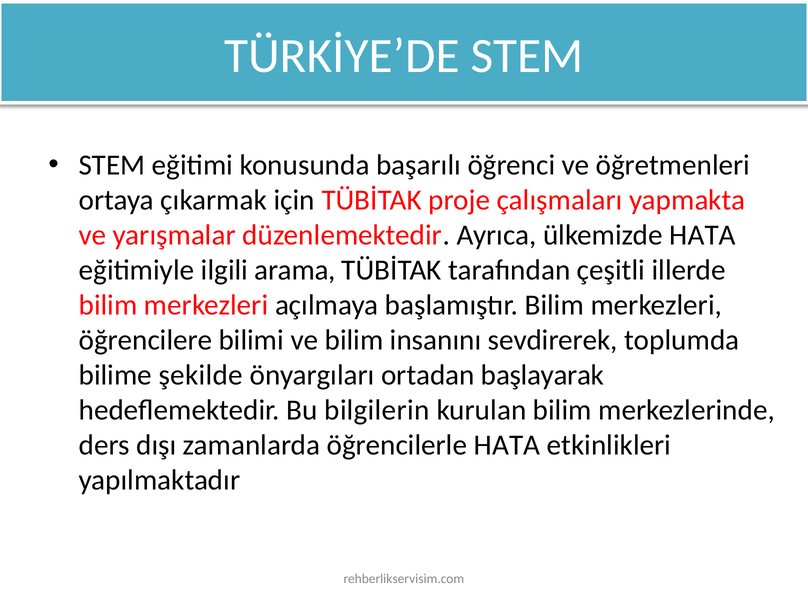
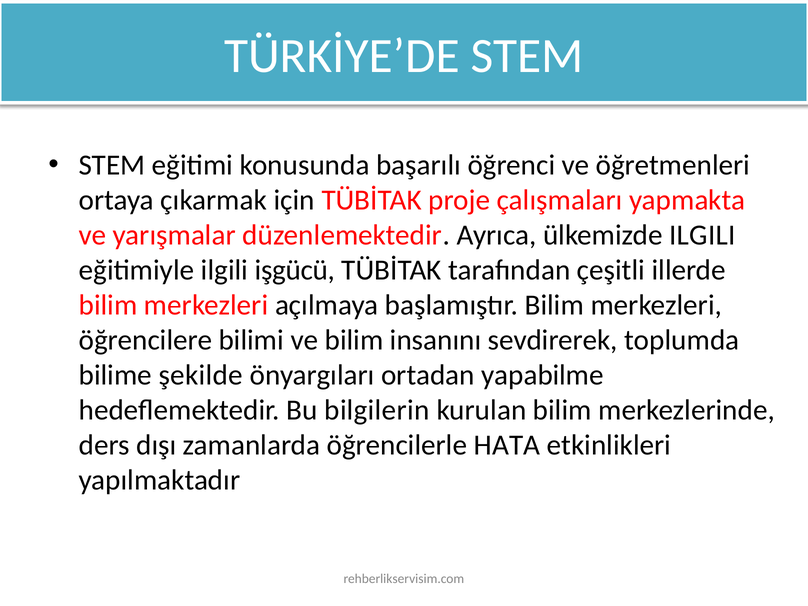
ülkemizde HATA: HATA -> ILGILI
arama: arama -> işgücü
başlayarak: başlayarak -> yapabilme
